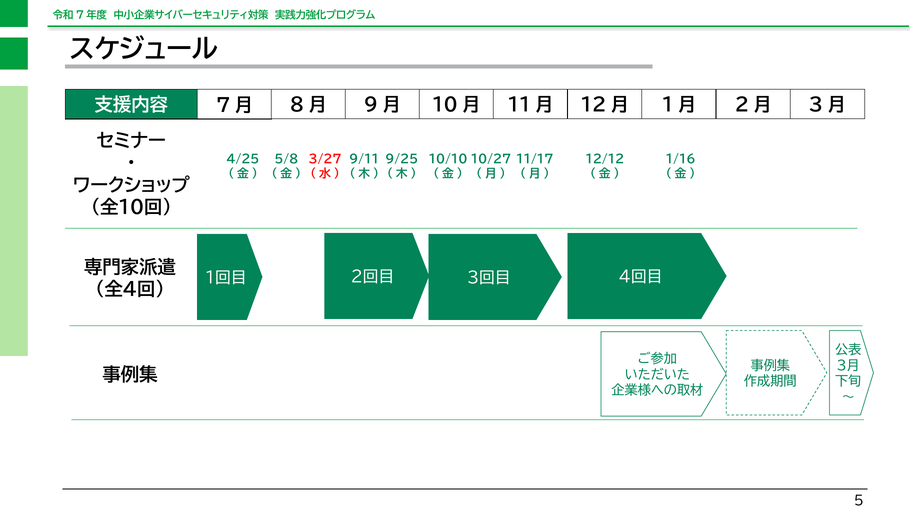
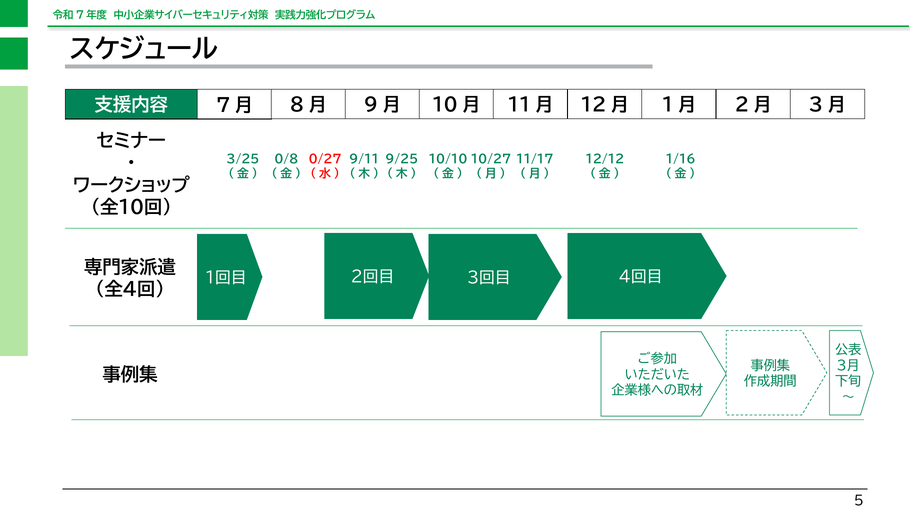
4/25: 4/25 -> 3/25
5/8: 5/8 -> 0/8
3/27: 3/27 -> 0/27
